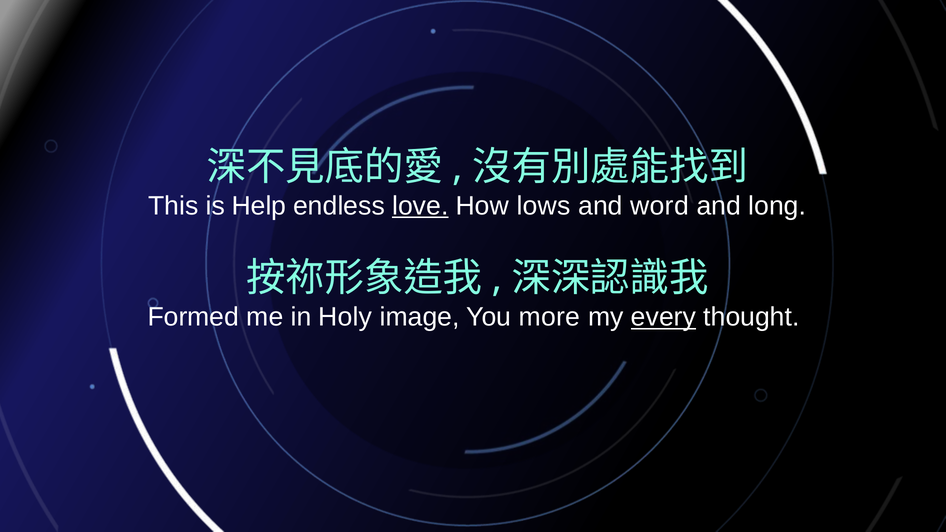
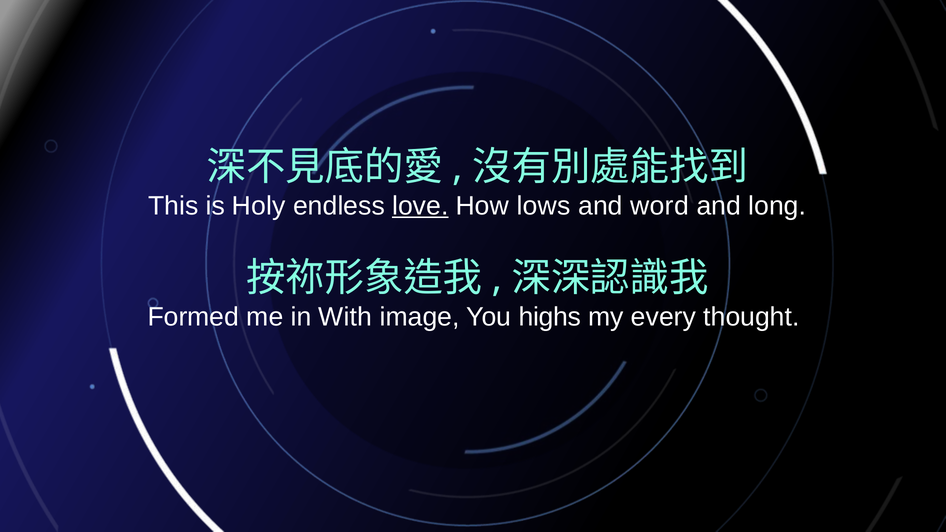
Help: Help -> Holy
Holy: Holy -> With
more: more -> highs
every underline: present -> none
